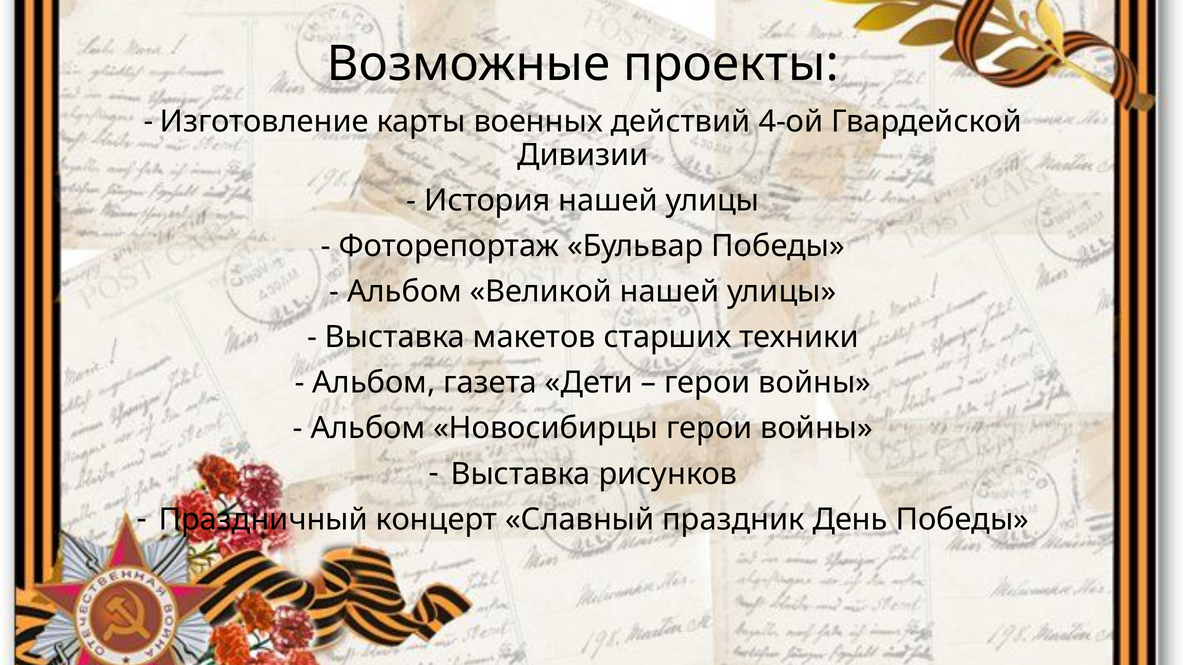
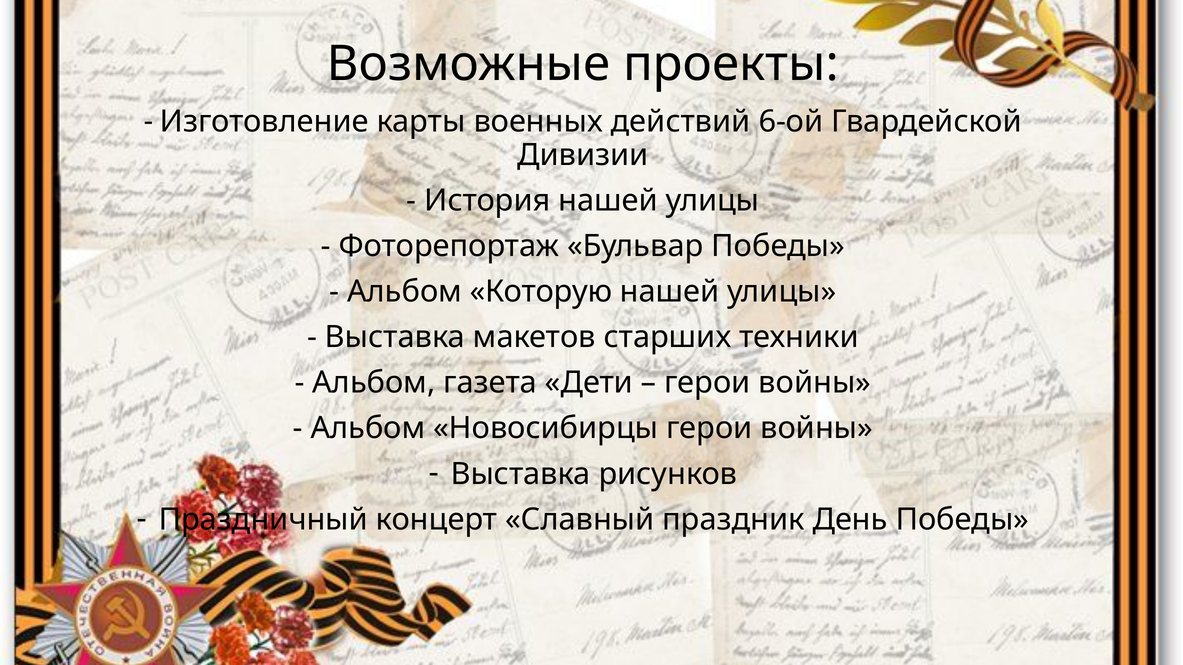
4-ой: 4-ой -> 6-ой
Великой: Великой -> Которую
